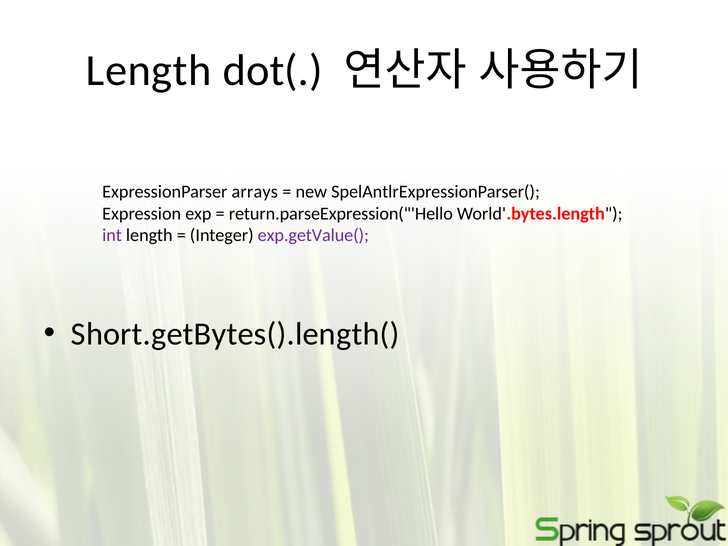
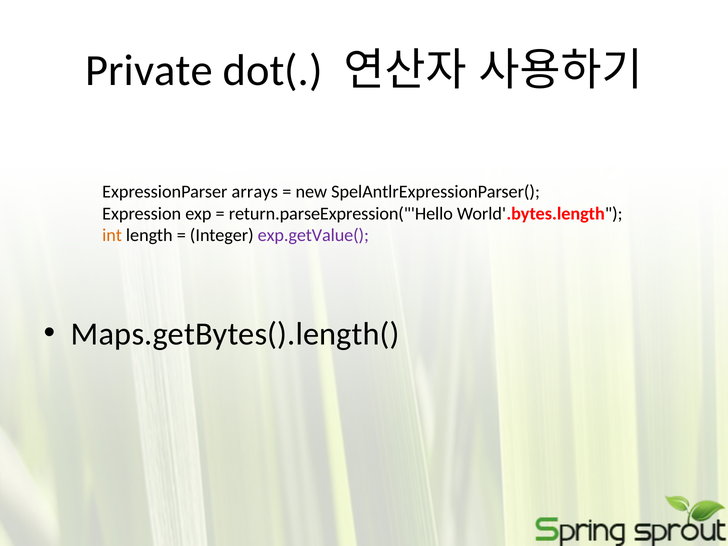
Length at (149, 70): Length -> Private
int colour: purple -> orange
Short.getBytes().length(: Short.getBytes().length( -> Maps.getBytes().length(
